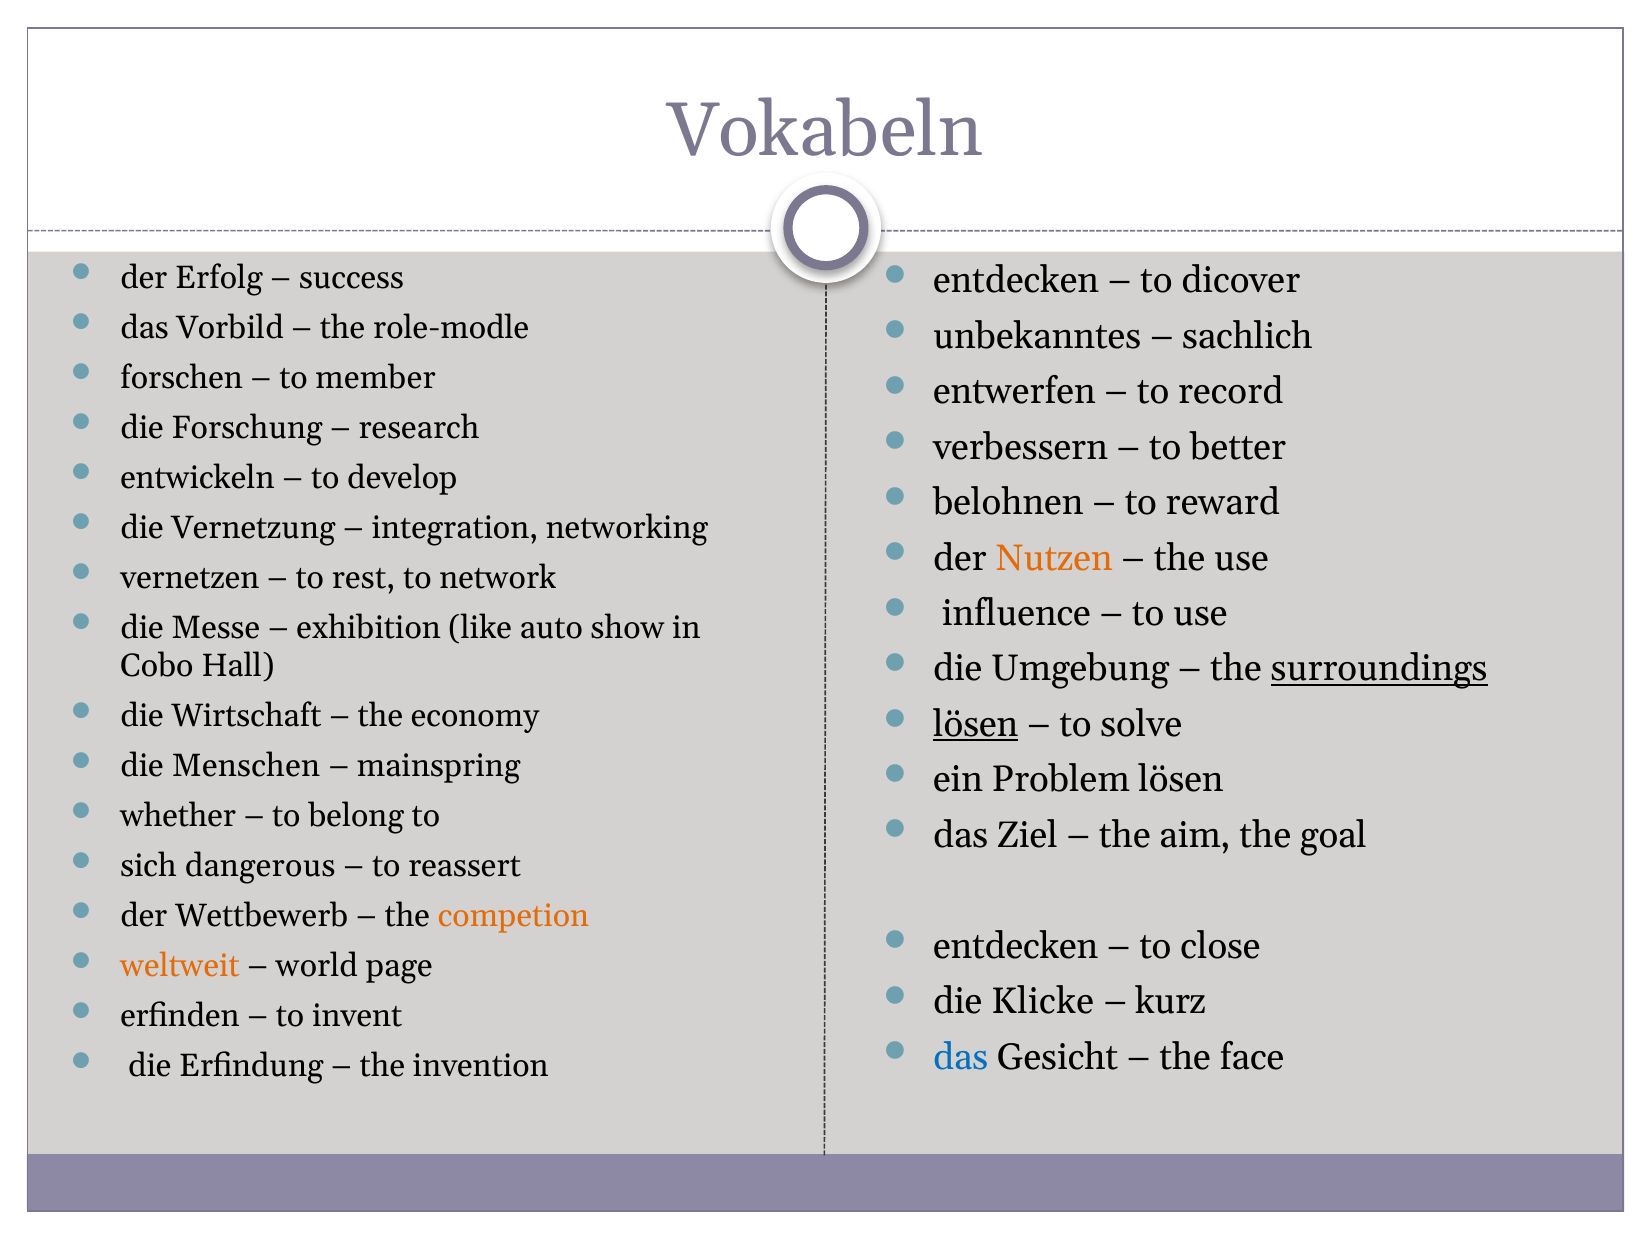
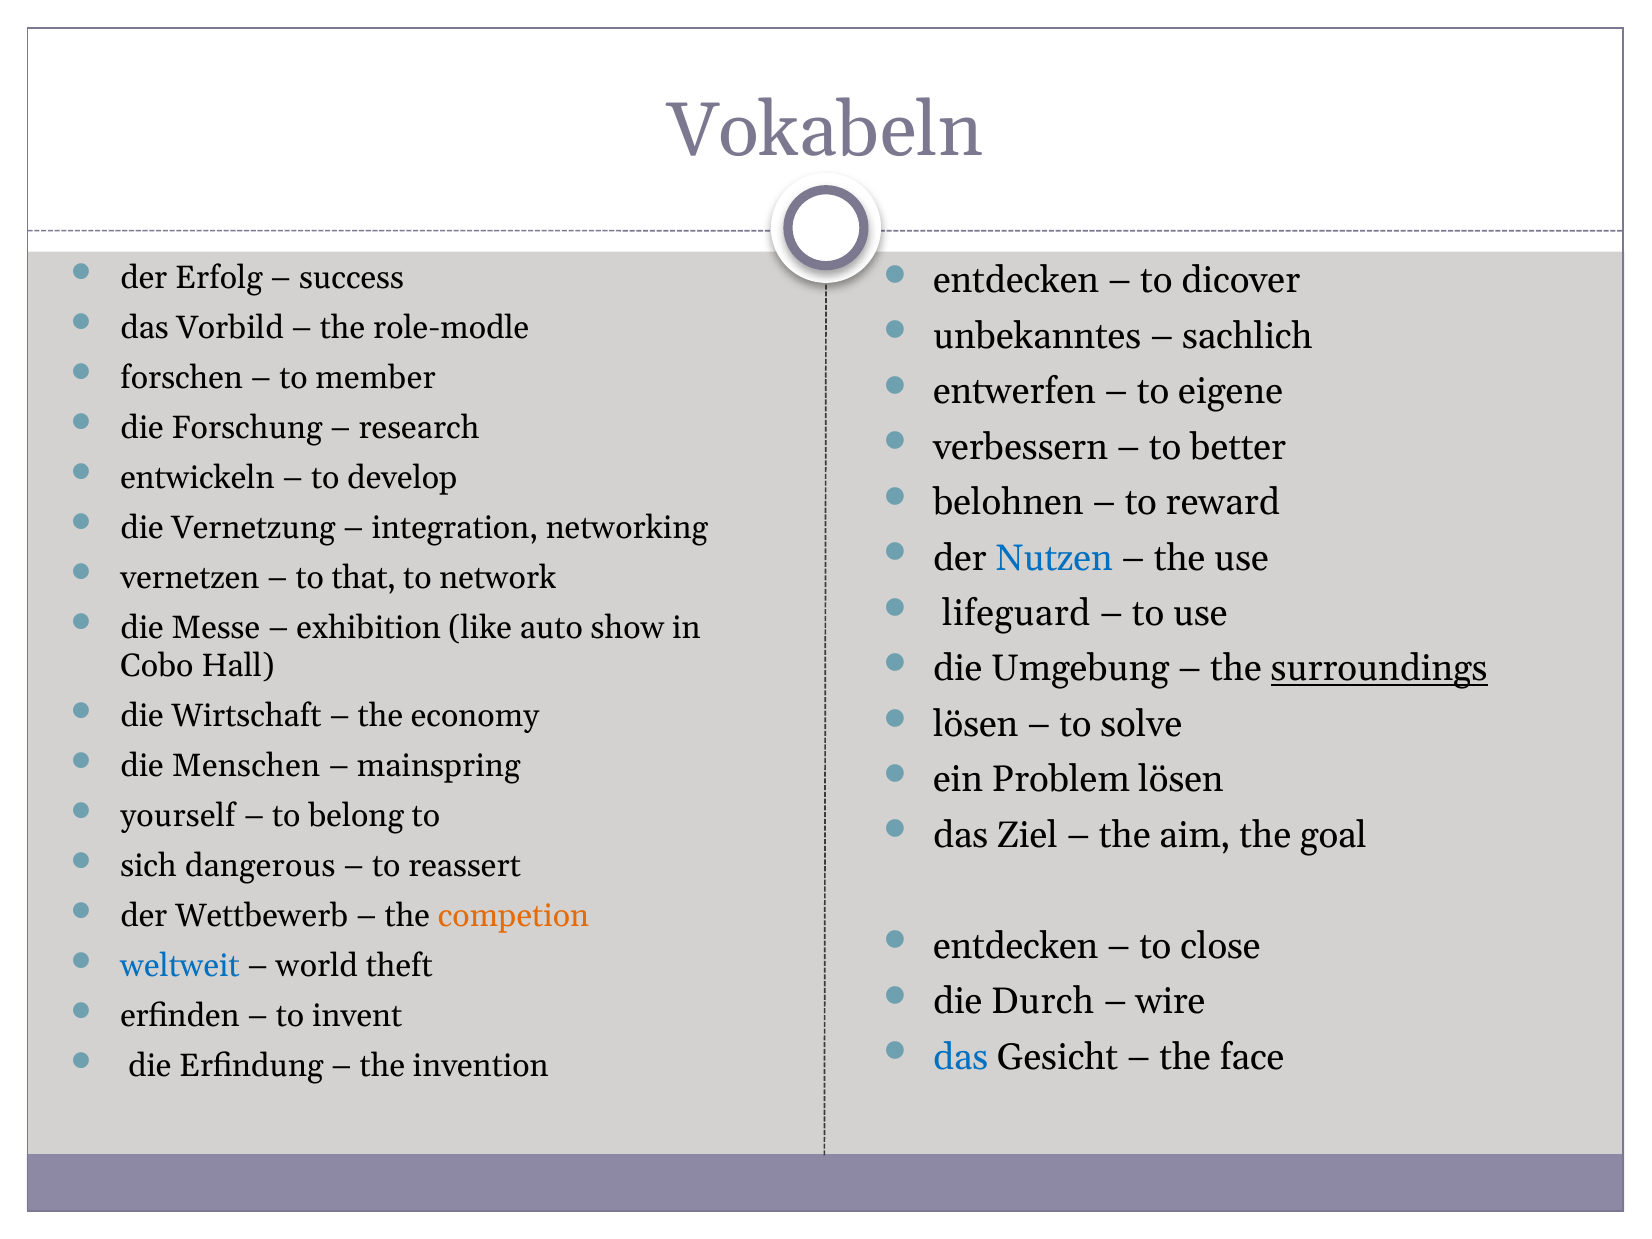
record: record -> eigene
Nutzen colour: orange -> blue
rest: rest -> that
influence: influence -> lifeguard
lösen at (976, 724) underline: present -> none
whether: whether -> yourself
weltweit colour: orange -> blue
page: page -> theft
Klicke: Klicke -> Durch
kurz: kurz -> wire
